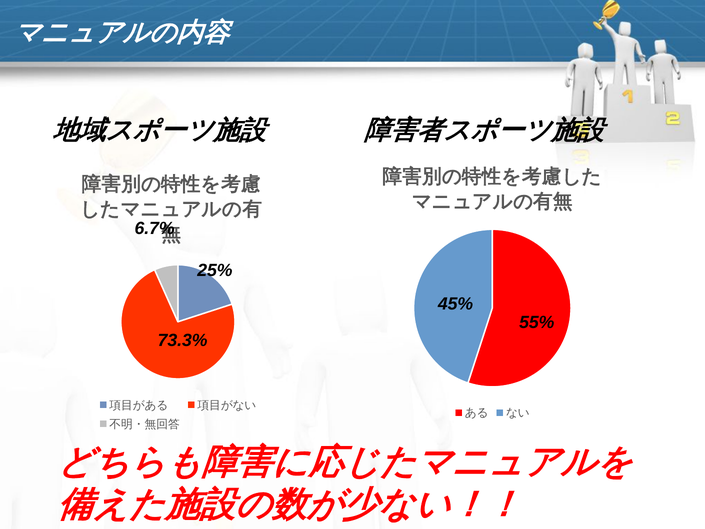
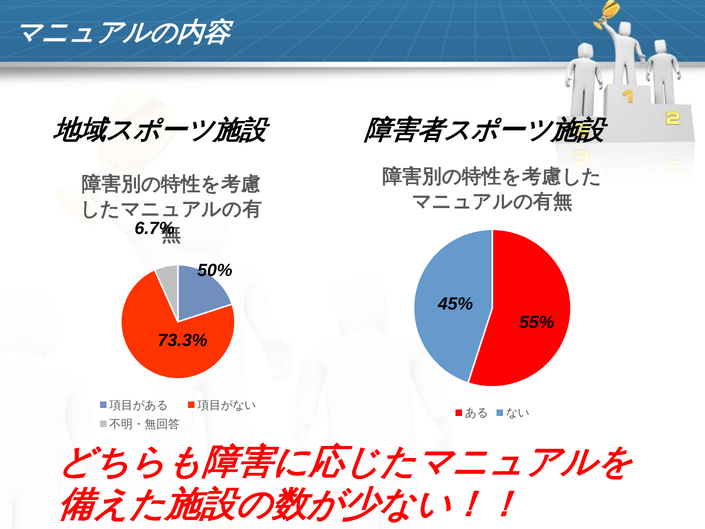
25%: 25% -> 50%
